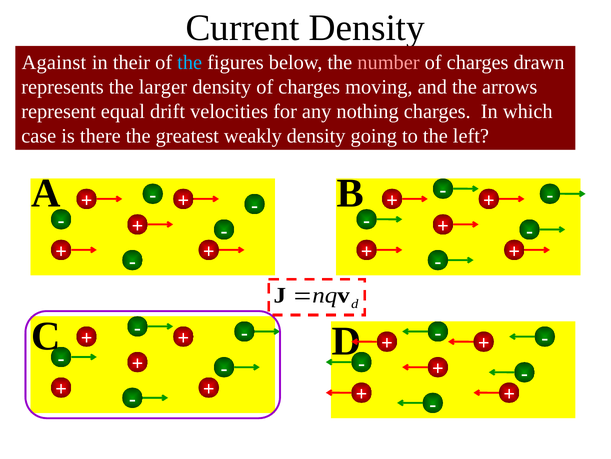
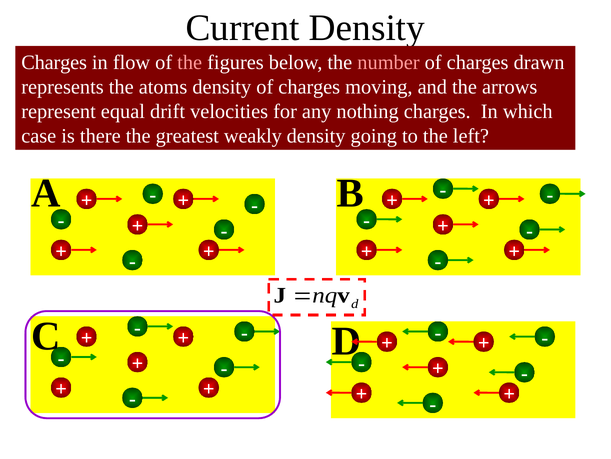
Against at (54, 62): Against -> Charges
their: their -> flow
the at (190, 62) colour: light blue -> pink
larger: larger -> atoms
